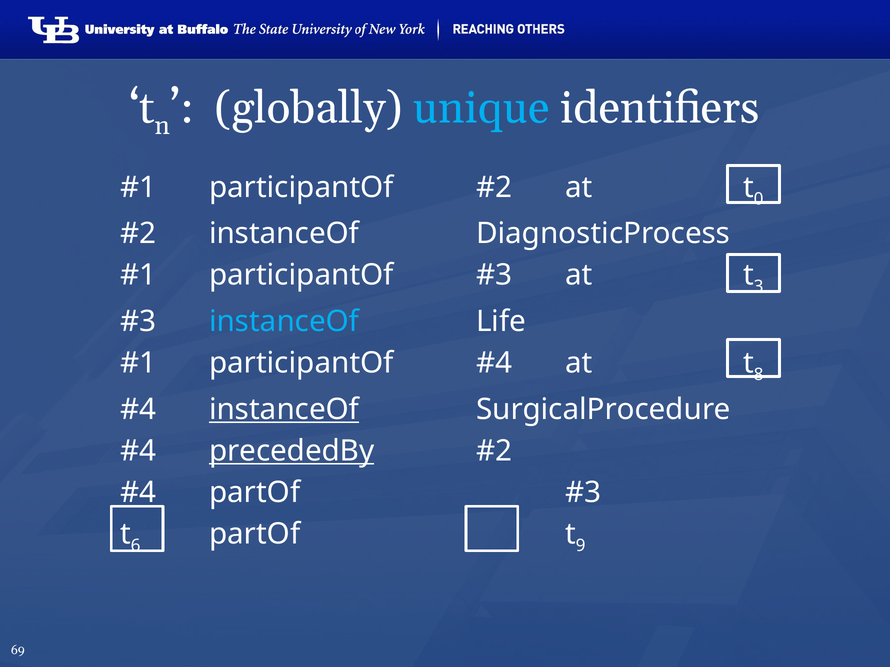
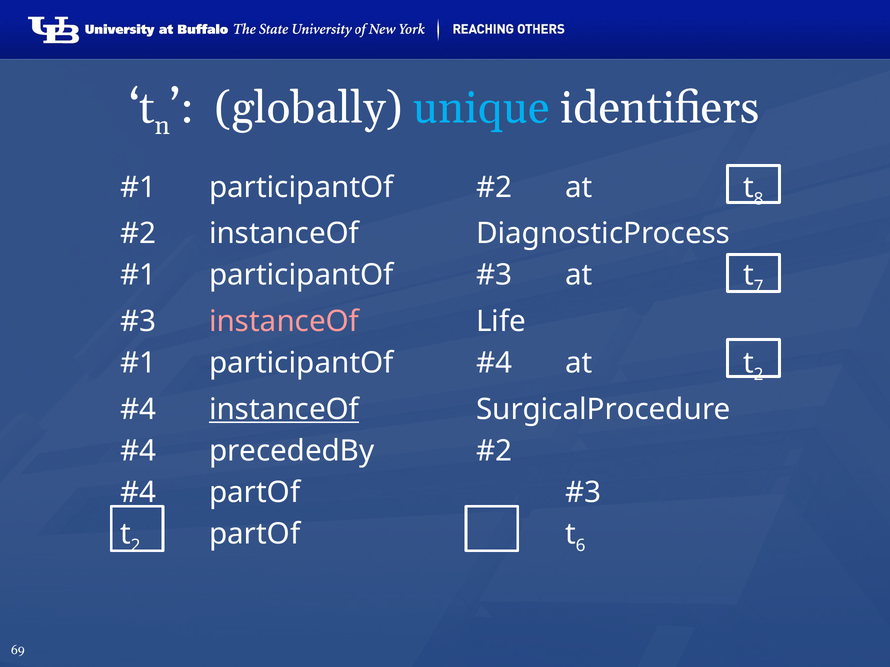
0: 0 -> 8
3: 3 -> 7
instanceOf at (284, 322) colour: light blue -> pink
8 at (759, 375): 8 -> 2
precededBy underline: present -> none
6 at (136, 546): 6 -> 2
9: 9 -> 6
